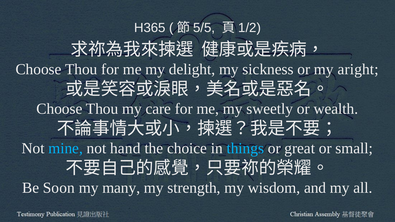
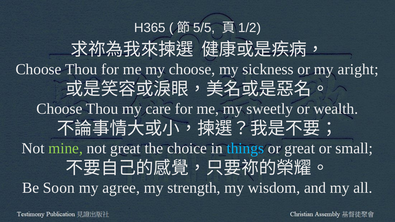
my delight: delight -> choose
mine colour: light blue -> light green
not hand: hand -> great
many: many -> agree
